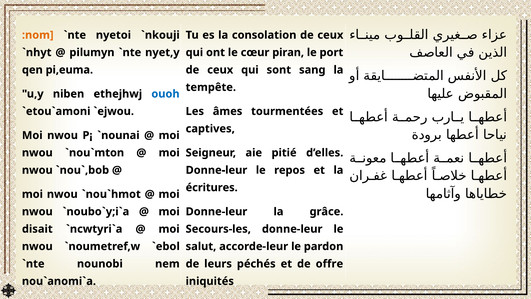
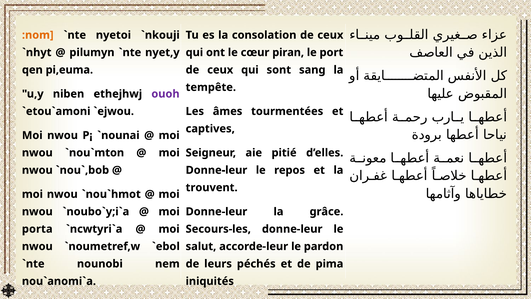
ouoh colour: blue -> purple
écritures: écritures -> trouvent
disait: disait -> porta
offre: offre -> pima
